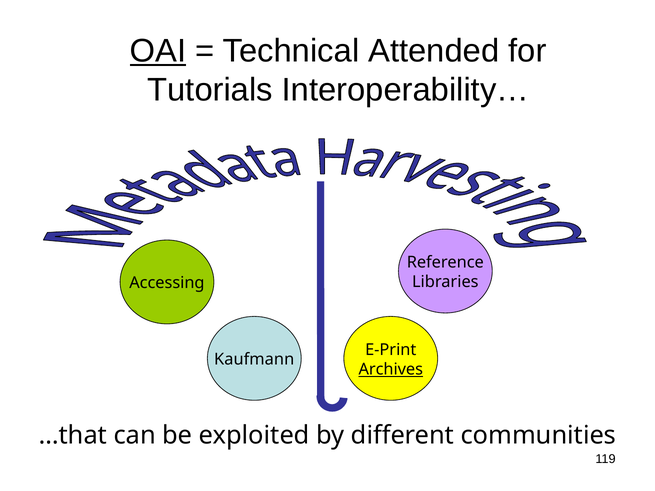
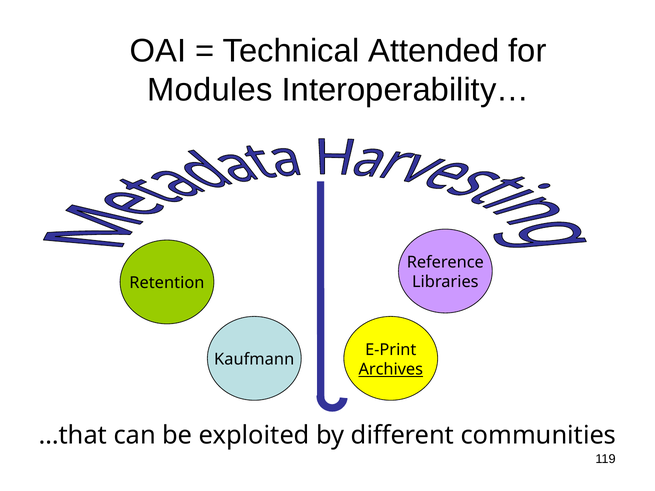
OAI underline: present -> none
Tutorials: Tutorials -> Modules
Accessing: Accessing -> Retention
